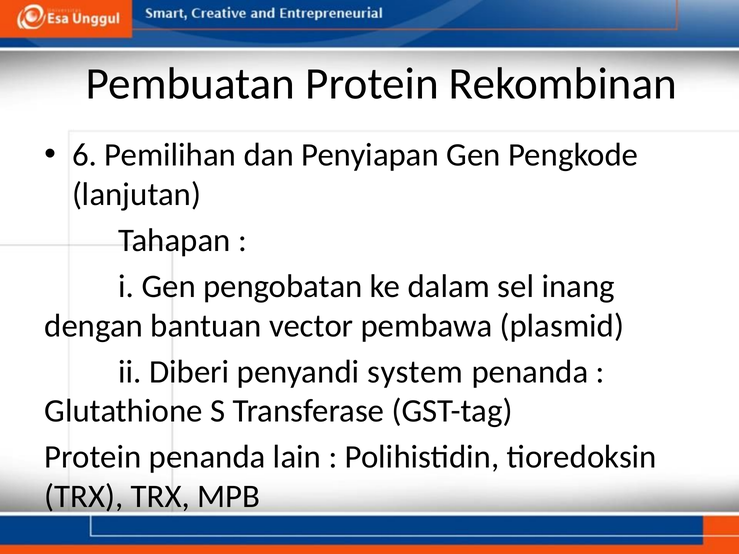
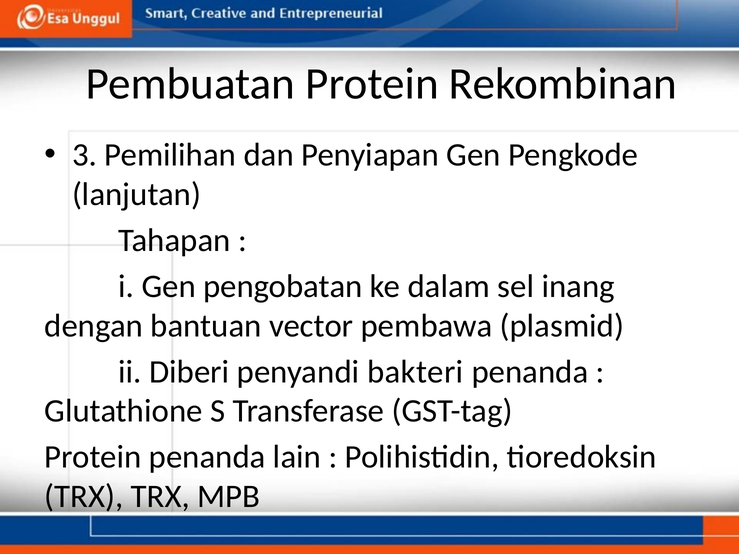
6: 6 -> 3
system: system -> bakteri
